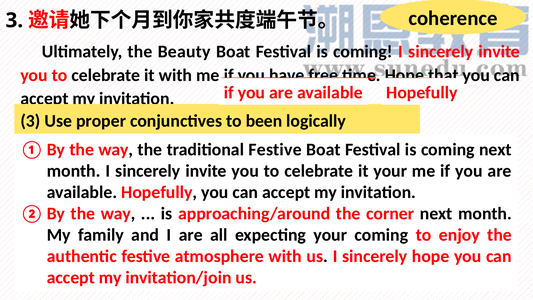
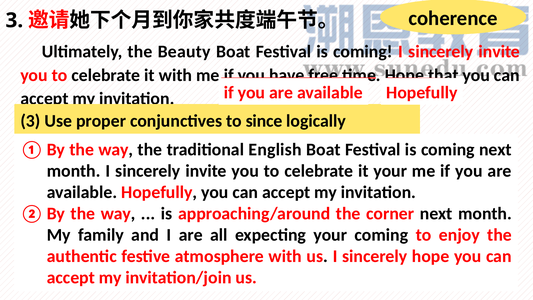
been: been -> since
traditional Festive: Festive -> English
